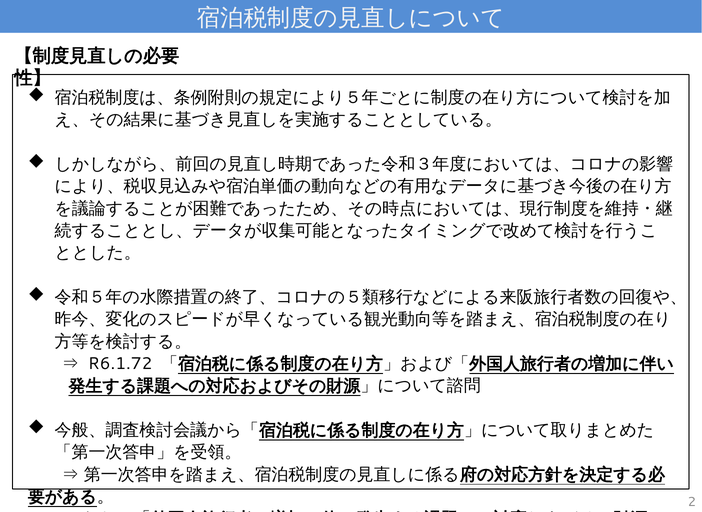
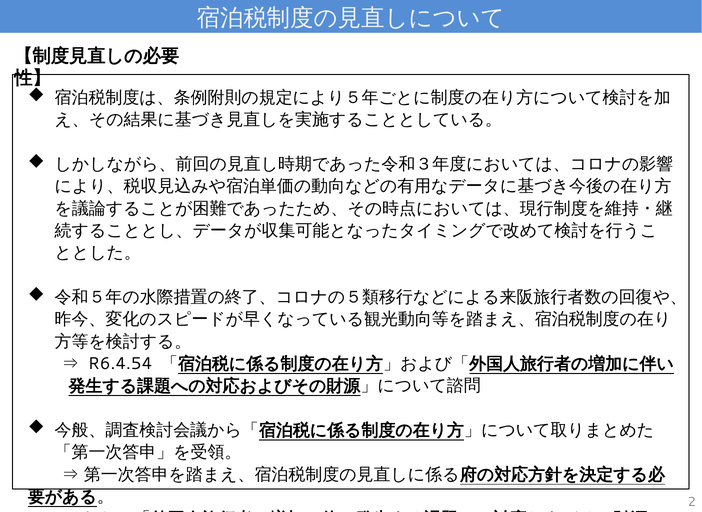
R6.1.72: R6.1.72 -> R6.4.54
